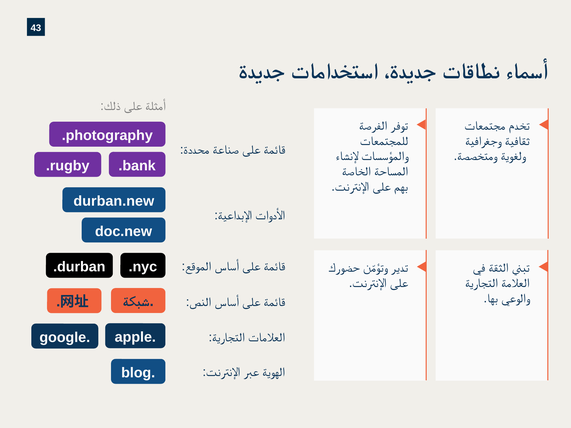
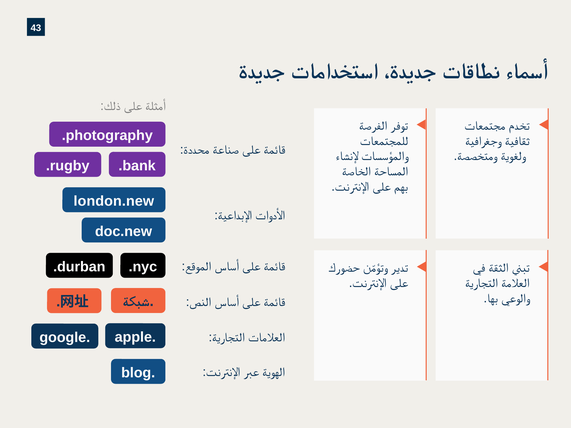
durban.new: durban.new -> london.new
